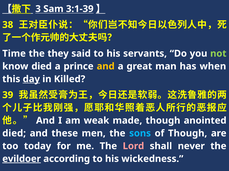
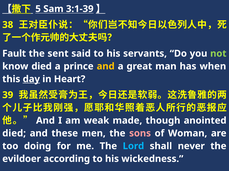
3: 3 -> 5
Time: Time -> Fault
they: they -> sent
Killed: Killed -> Heart
sons colour: light blue -> pink
of Though: Though -> Woman
today: today -> doing
Lord colour: pink -> light blue
evildoer underline: present -> none
